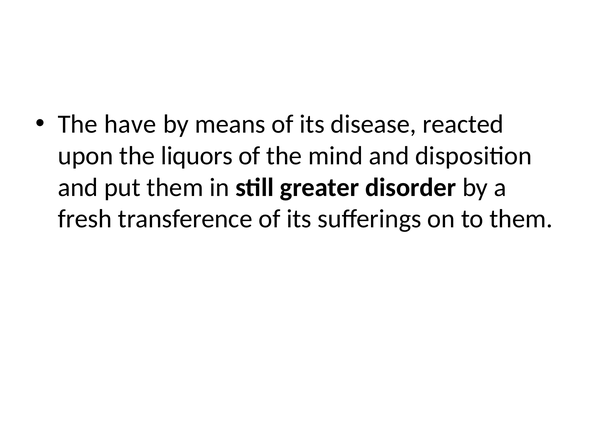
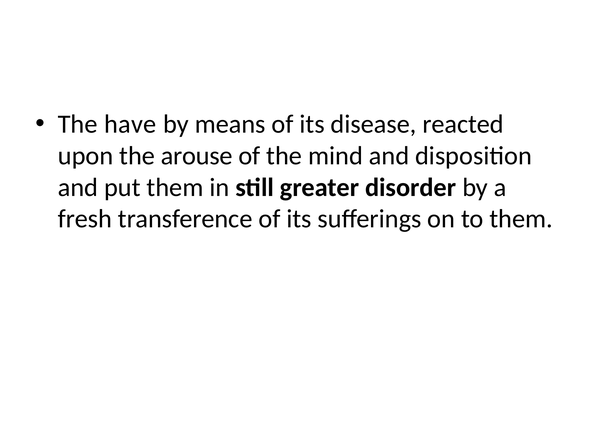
liquors: liquors -> arouse
